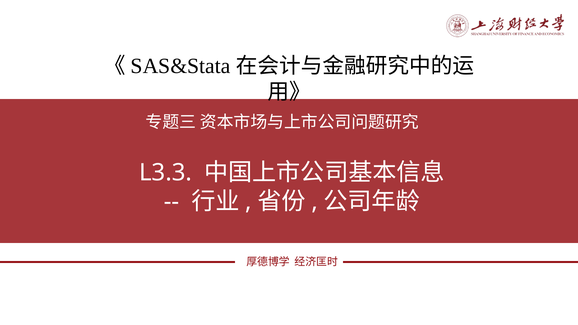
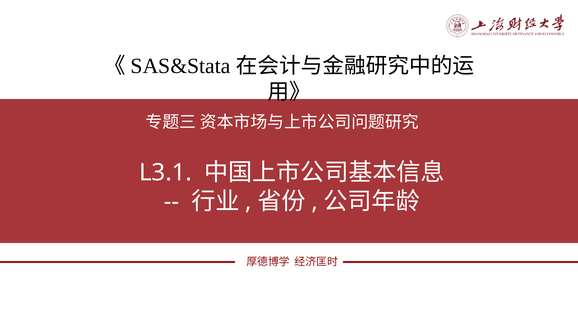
L3.3: L3.3 -> L3.1
